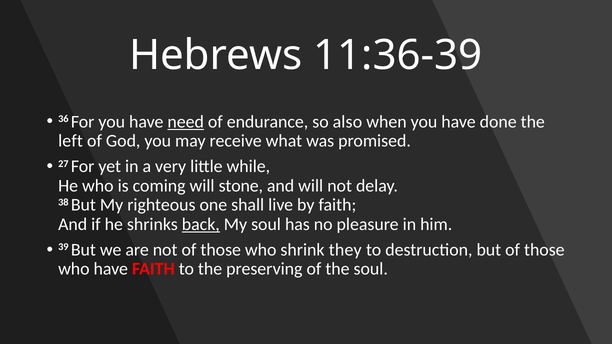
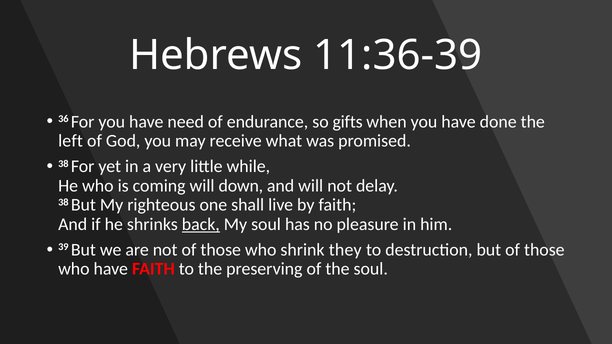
need underline: present -> none
also: also -> gifts
27 at (63, 164): 27 -> 38
stone: stone -> down
